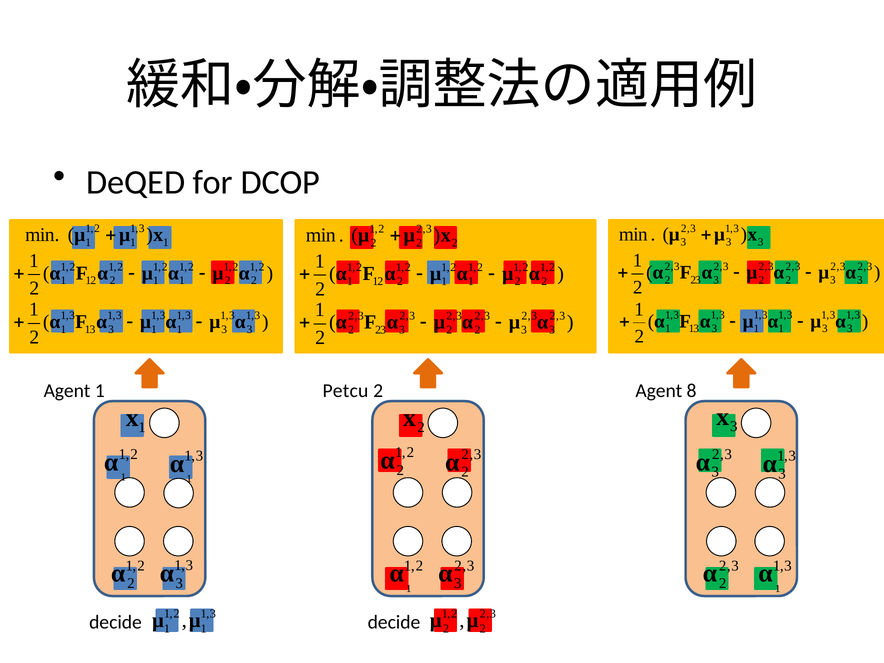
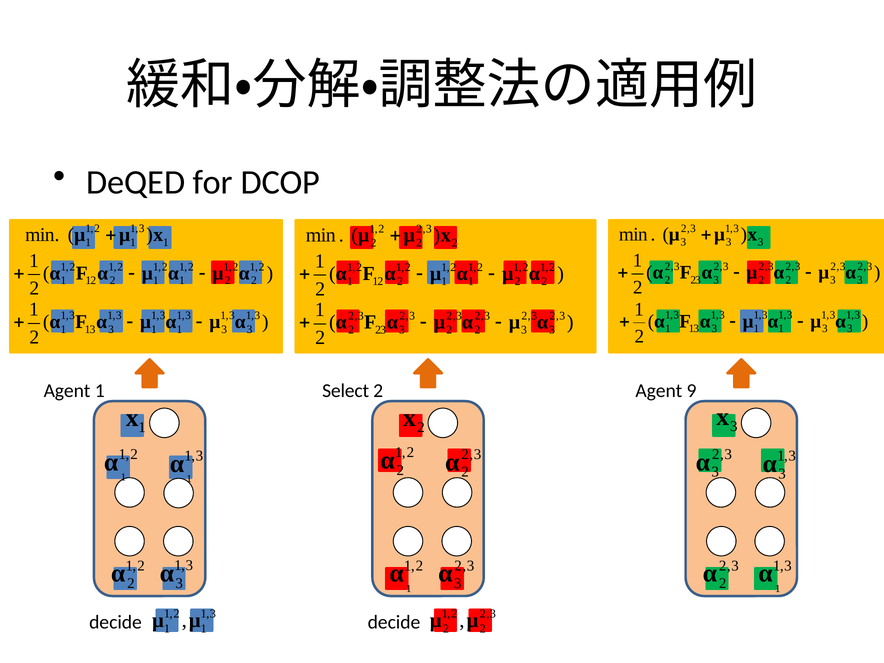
Petcu: Petcu -> Select
8: 8 -> 9
